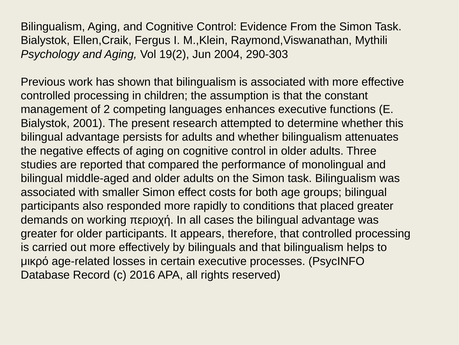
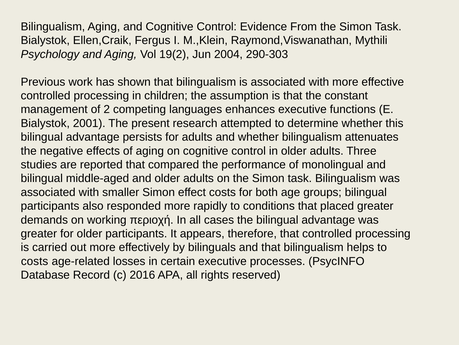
μικρό at (35, 261): μικρό -> costs
